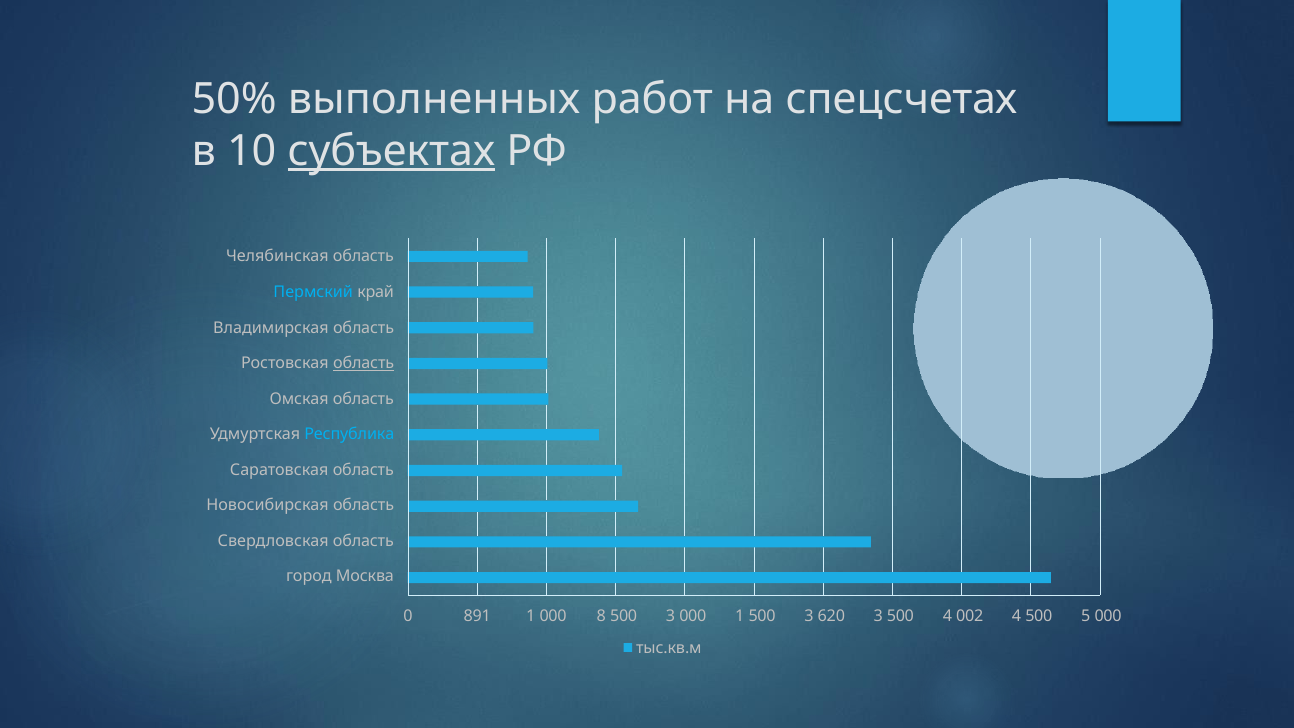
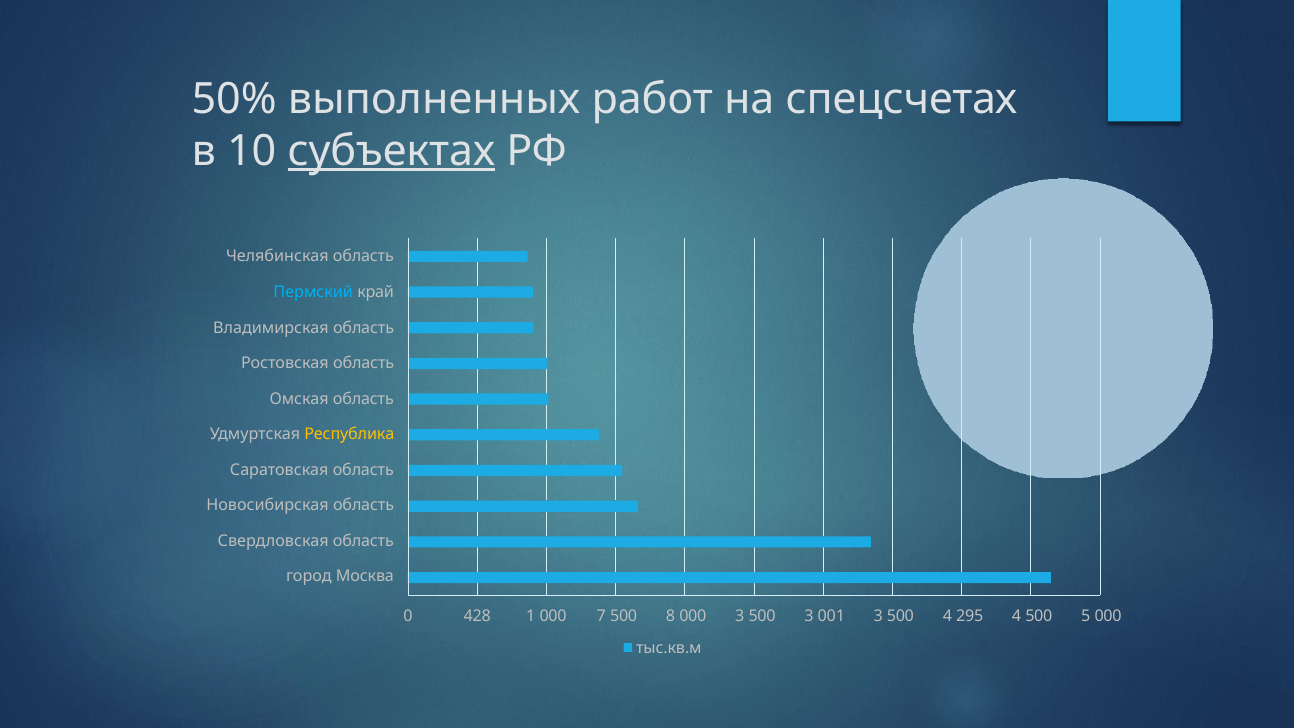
область at (364, 363) underline: present -> none
Республика colour: light blue -> yellow
891: 891 -> 428
8: 8 -> 7
3 at (671, 616): 3 -> 8
000 1: 1 -> 3
620: 620 -> 001
002: 002 -> 295
